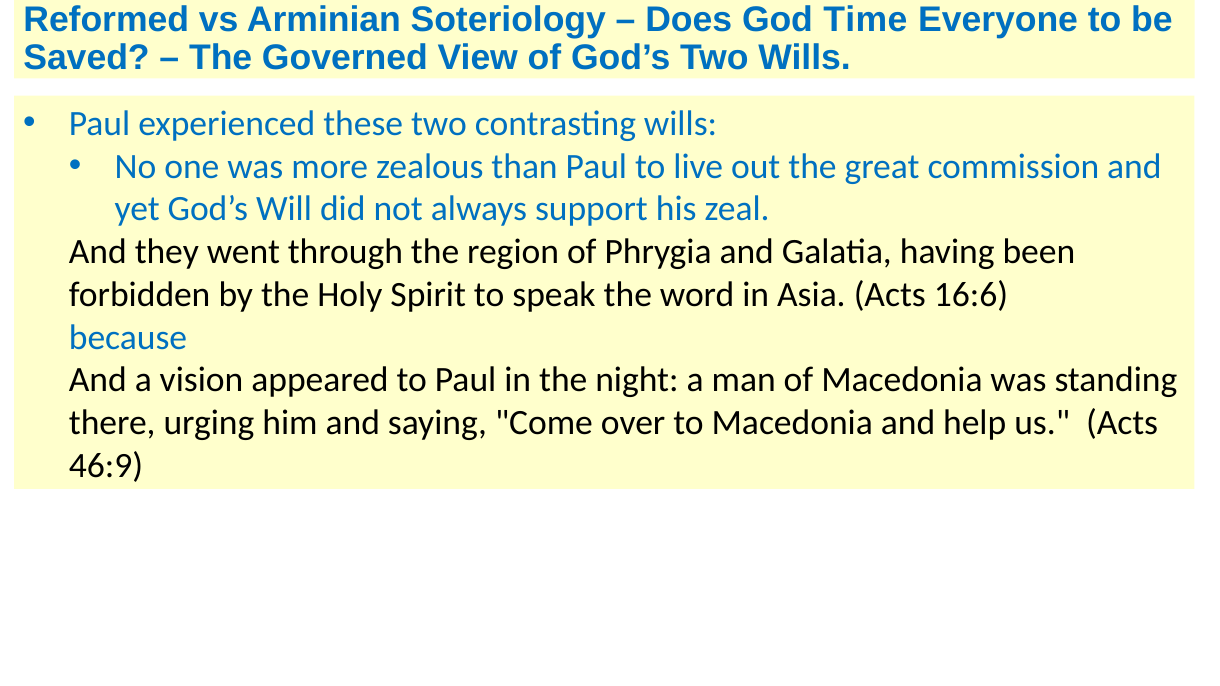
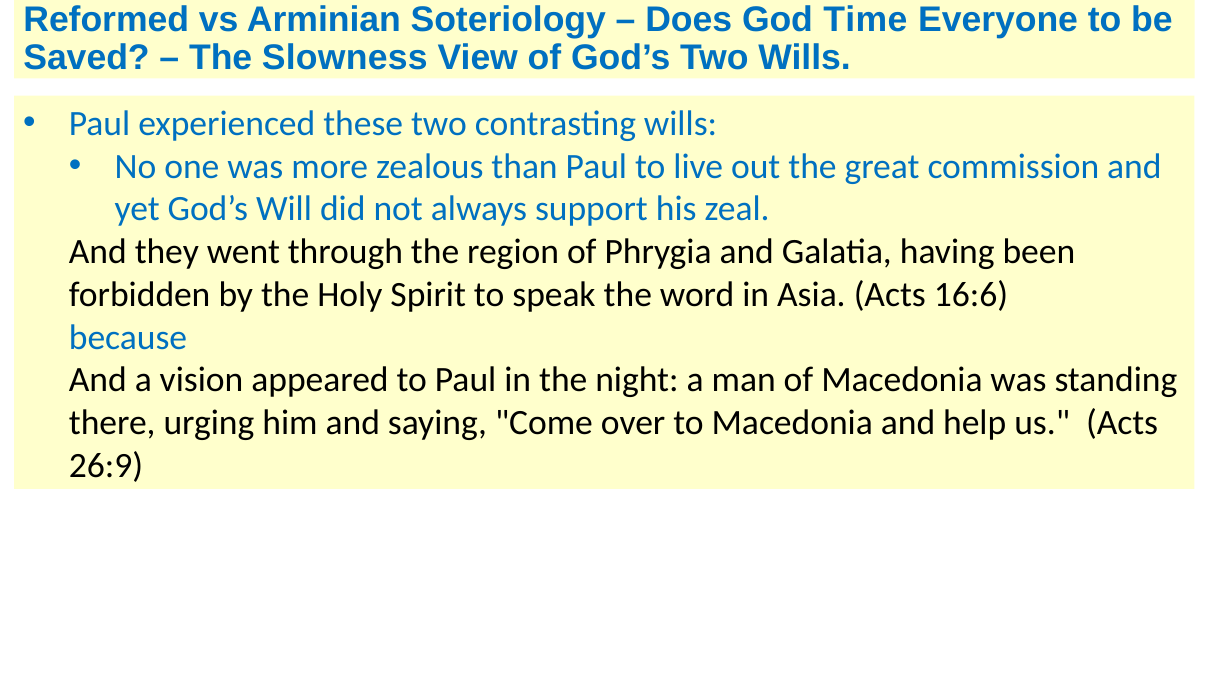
Governed: Governed -> Slowness
46:9: 46:9 -> 26:9
